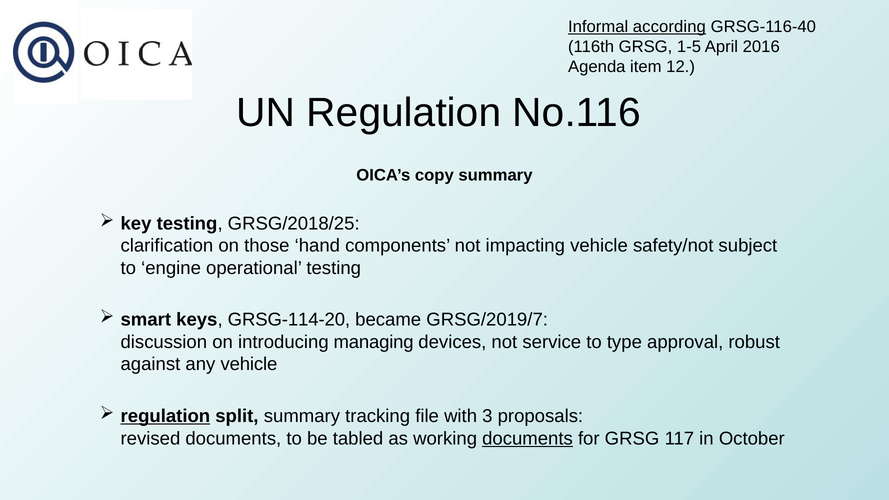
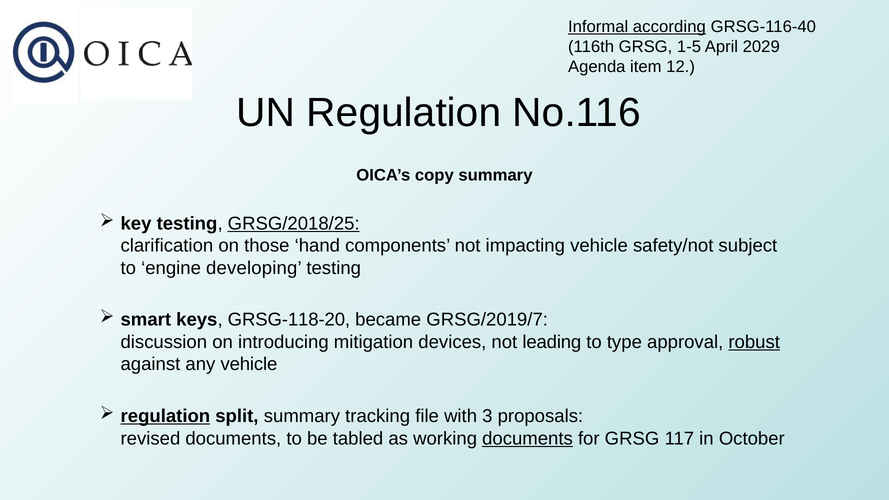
2016: 2016 -> 2029
GRSG/2018/25 underline: none -> present
operational: operational -> developing
GRSG-114-20: GRSG-114-20 -> GRSG-118-20
managing: managing -> mitigation
service: service -> leading
robust underline: none -> present
